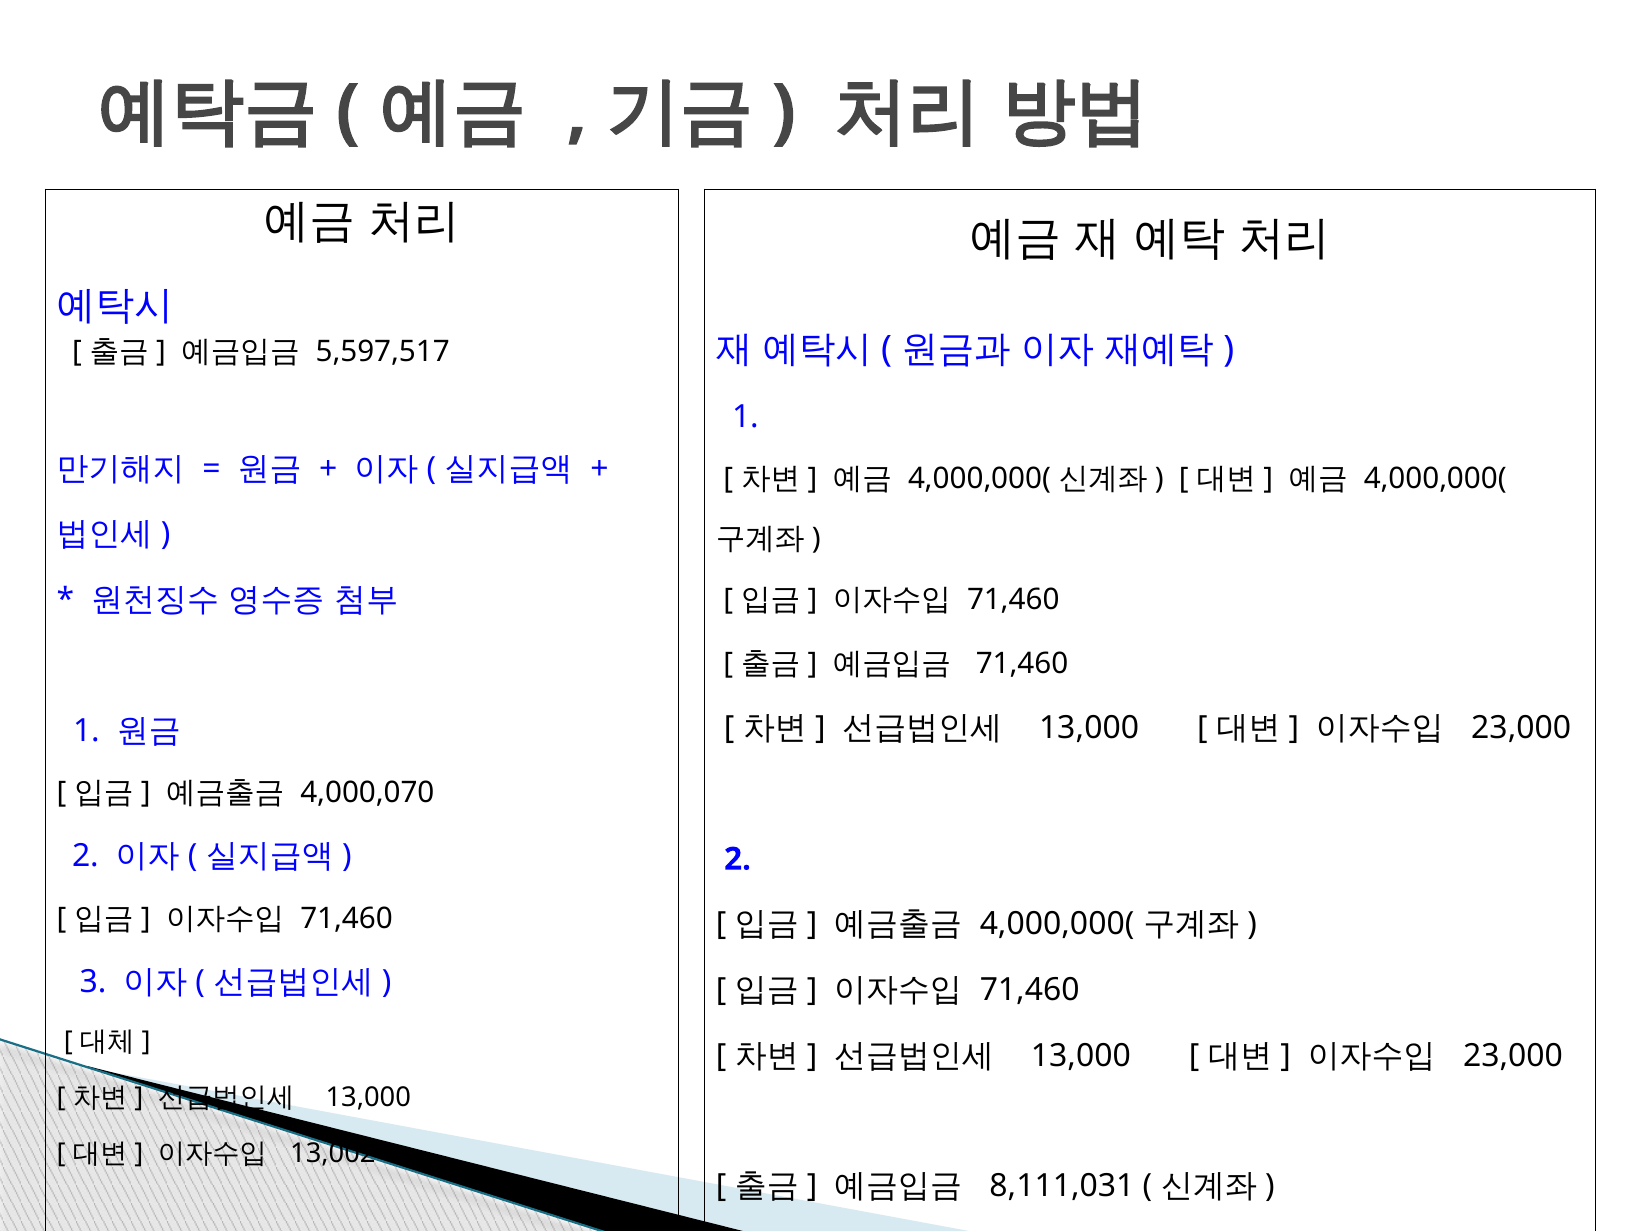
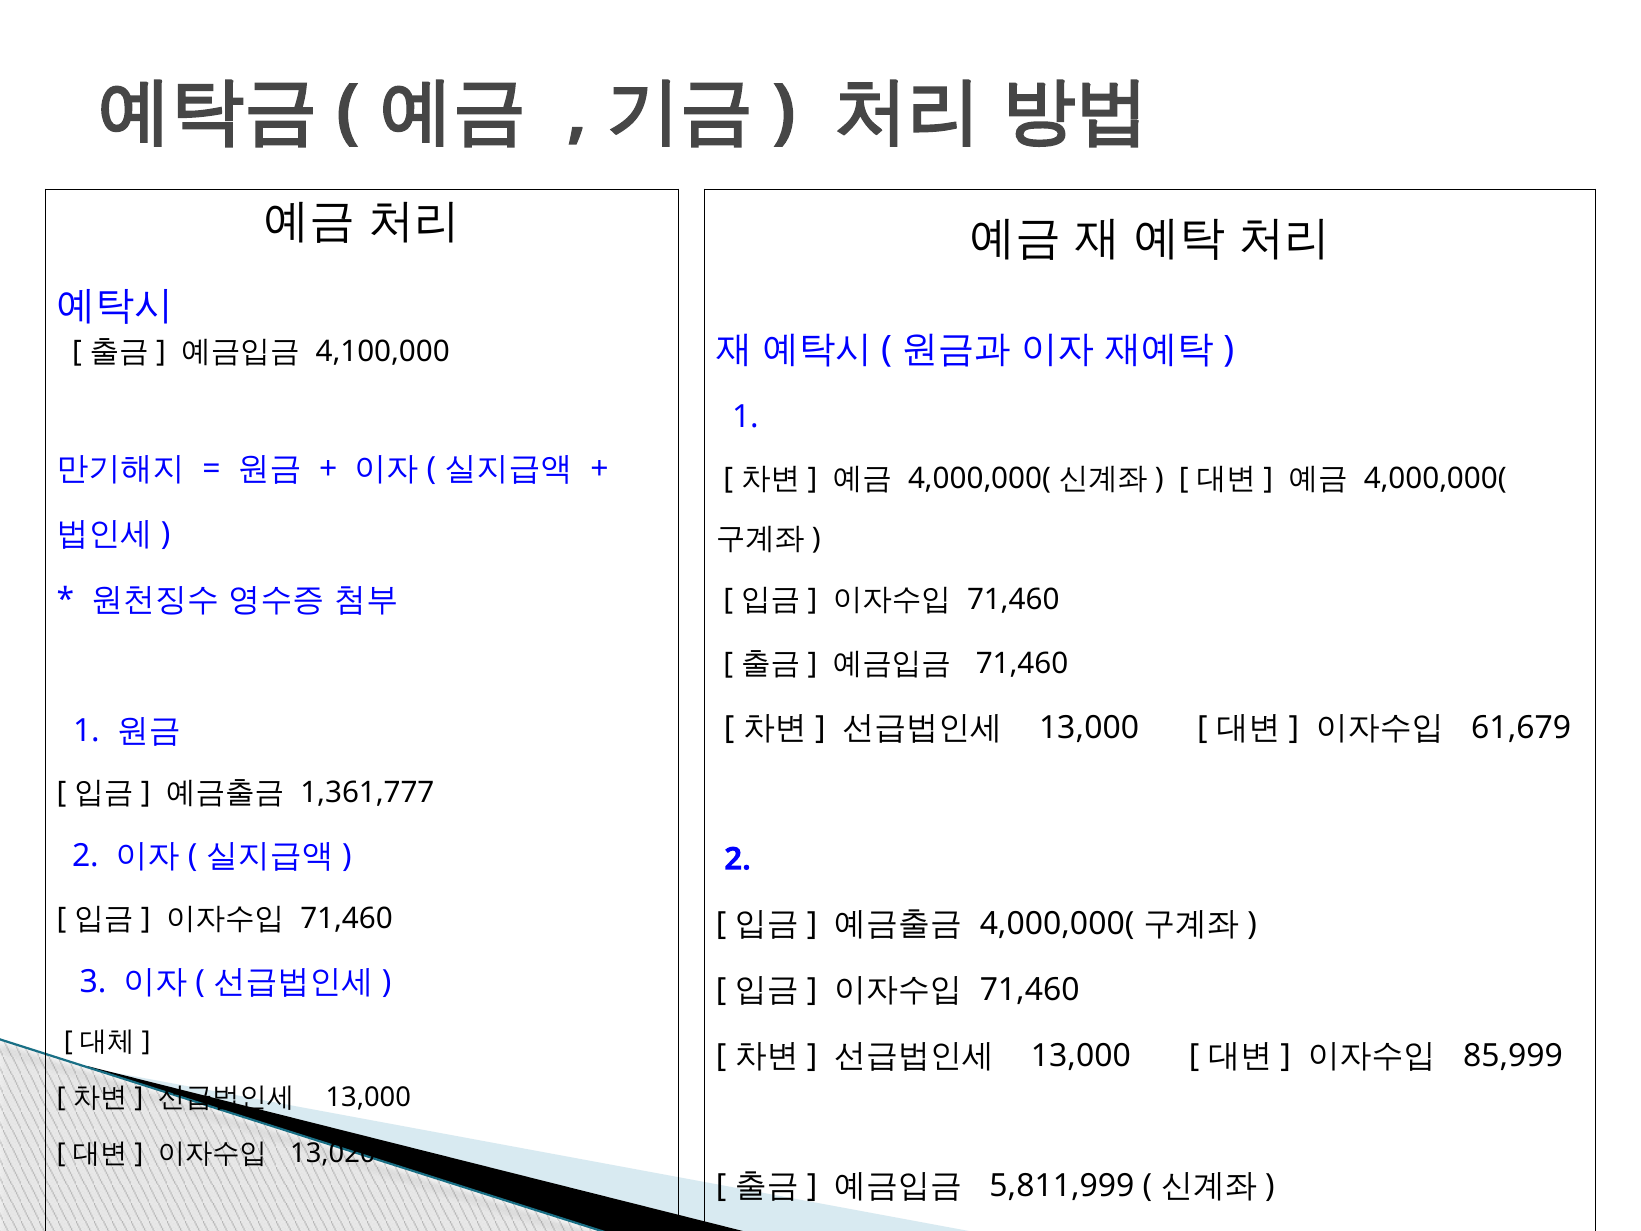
5,597,517: 5,597,517 -> 4,100,000
23,000 at (1521, 728): 23,000 -> 61,679
4,000,070: 4,000,070 -> 1,361,777
23,000 at (1513, 1055): 23,000 -> 85,999
13,002: 13,002 -> 13,020
8,111,031: 8,111,031 -> 5,811,999
